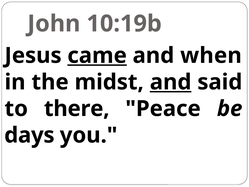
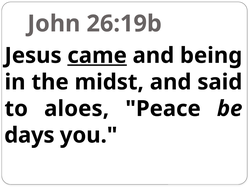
10:19b: 10:19b -> 26:19b
when: when -> being
and at (171, 82) underline: present -> none
there: there -> aloes
